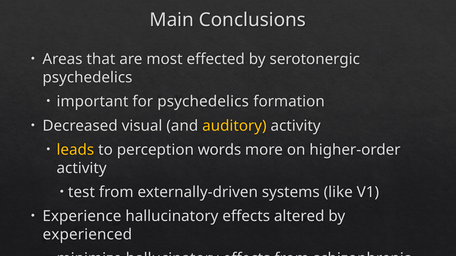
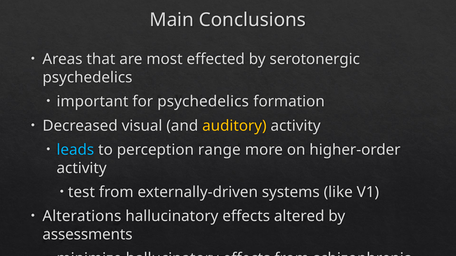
leads colour: yellow -> light blue
words: words -> range
Experience: Experience -> Alterations
experienced: experienced -> assessments
